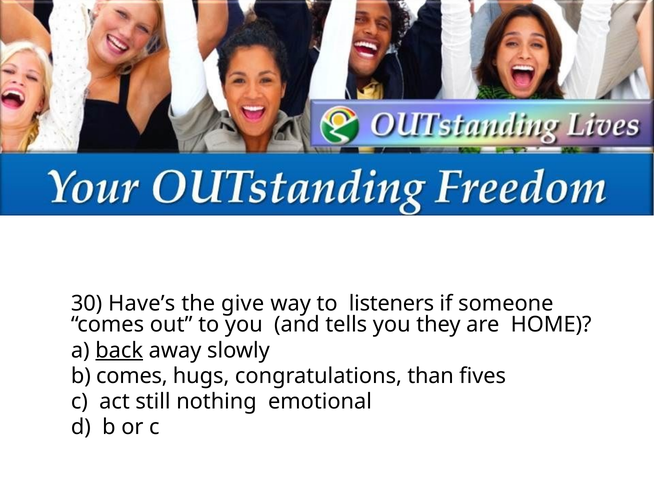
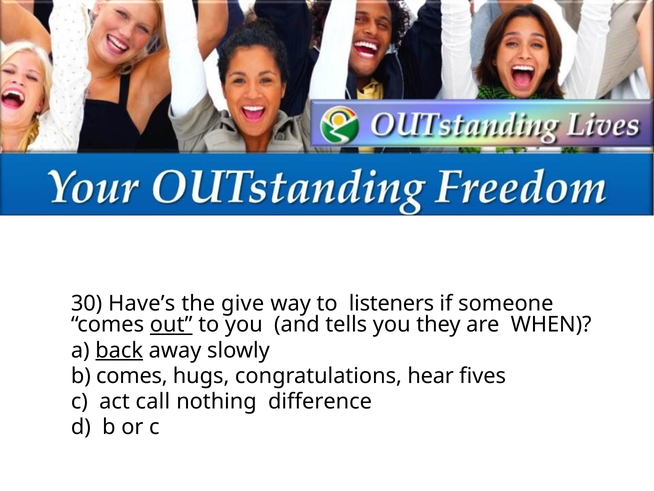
out underline: none -> present
HOME: HOME -> WHEN
than: than -> hear
still: still -> call
emotional: emotional -> difference
